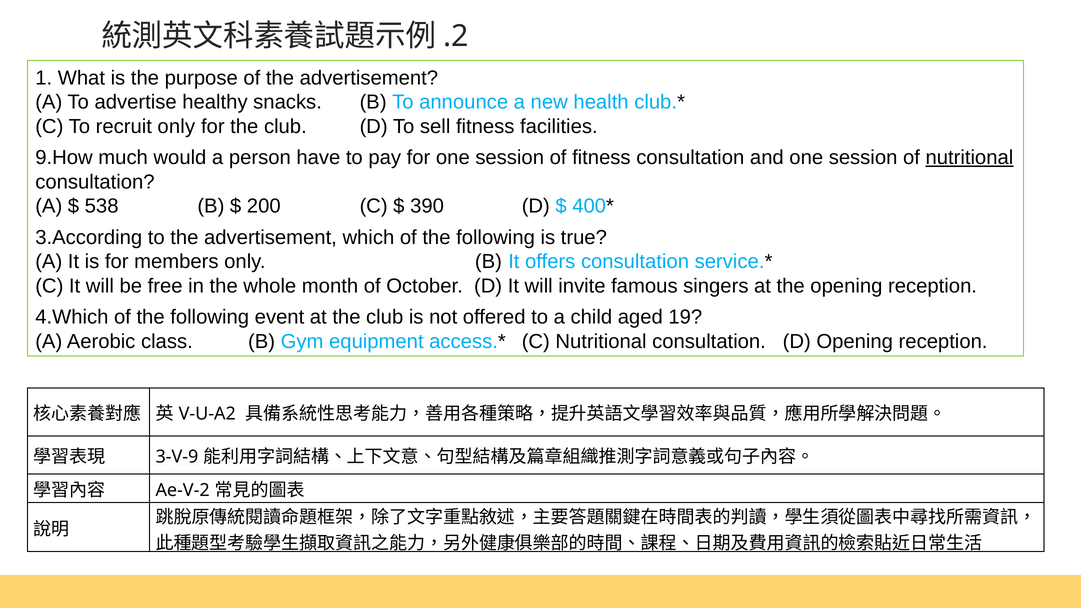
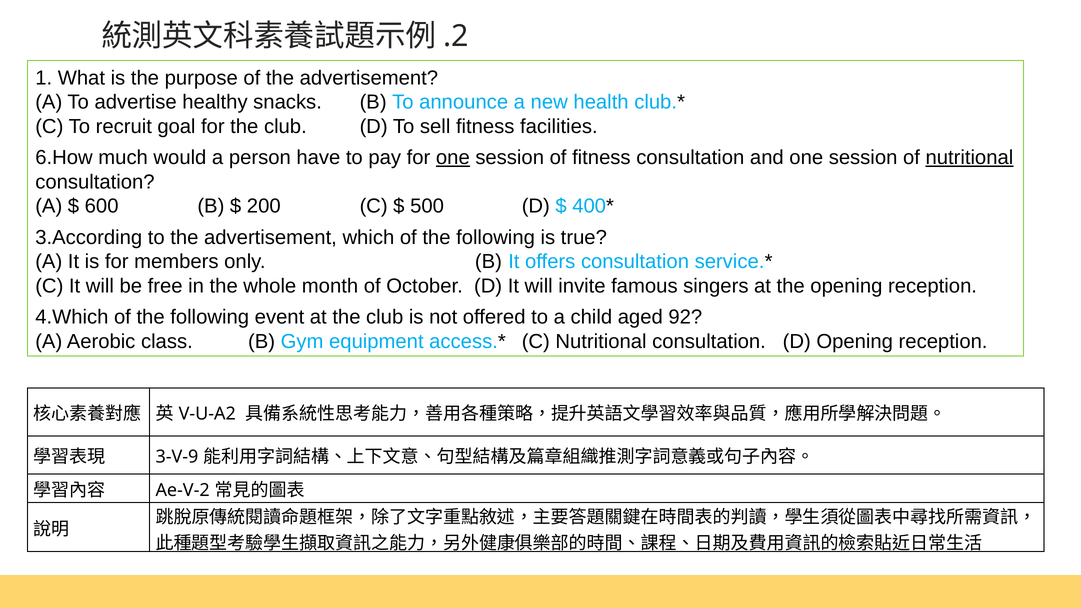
recruit only: only -> goal
9.How: 9.How -> 6.How
one at (453, 158) underline: none -> present
538: 538 -> 600
390: 390 -> 500
19: 19 -> 92
